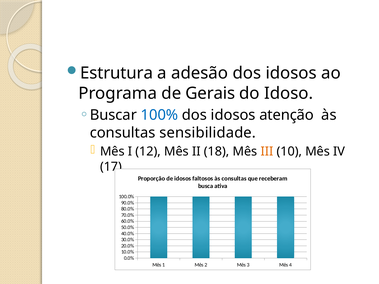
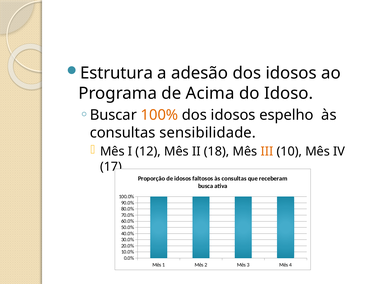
Gerais: Gerais -> Acima
100% colour: blue -> orange
atenção: atenção -> espelho
